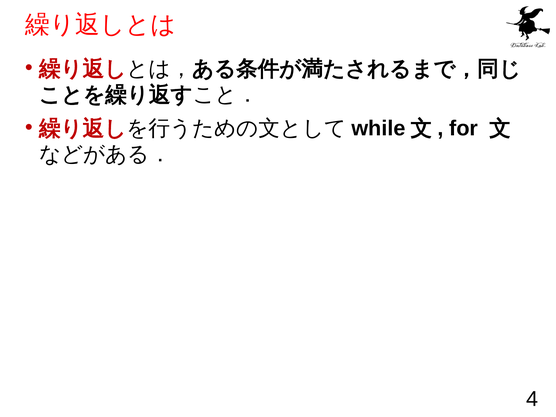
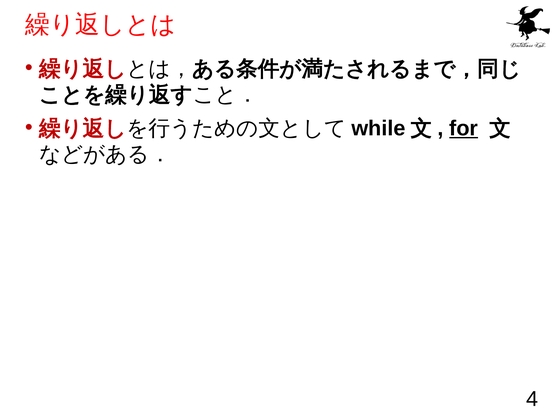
for underline: none -> present
